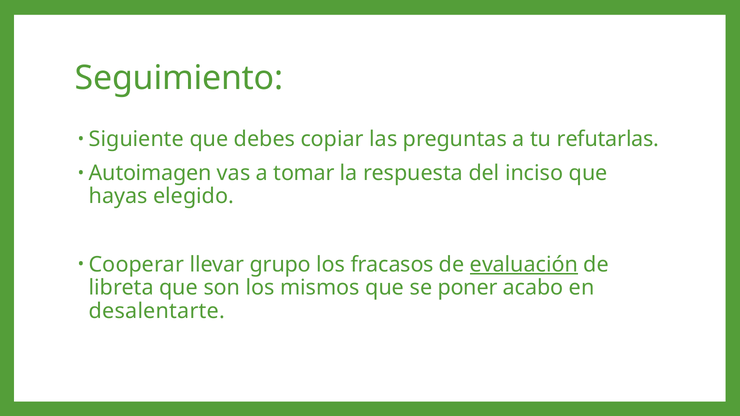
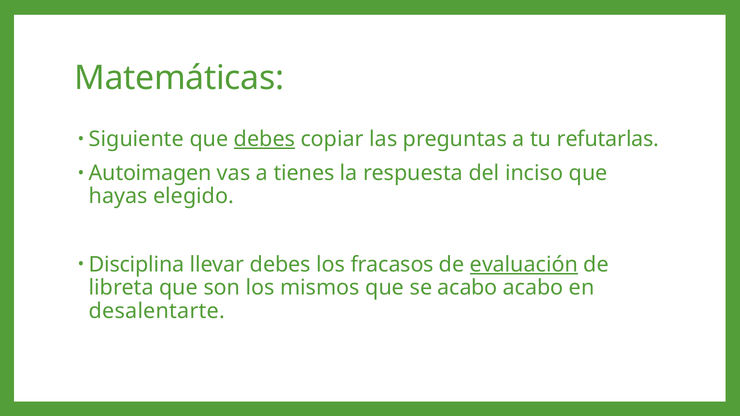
Seguimiento: Seguimiento -> Matemáticas
debes at (264, 139) underline: none -> present
tomar: tomar -> tienes
Cooperar: Cooperar -> Disciplina
llevar grupo: grupo -> debes
se poner: poner -> acabo
